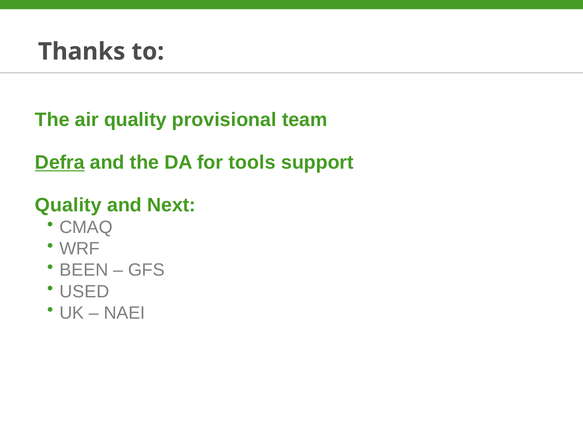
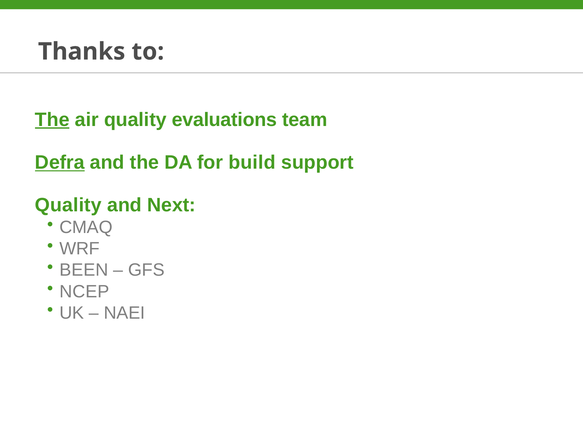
The at (52, 120) underline: none -> present
provisional: provisional -> evaluations
tools: tools -> build
USED: USED -> NCEP
